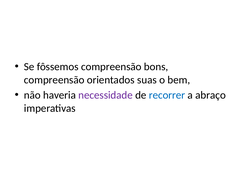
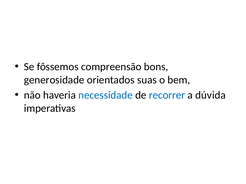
compreensão at (54, 80): compreensão -> generosidade
necessidade colour: purple -> blue
abraço: abraço -> dúvida
